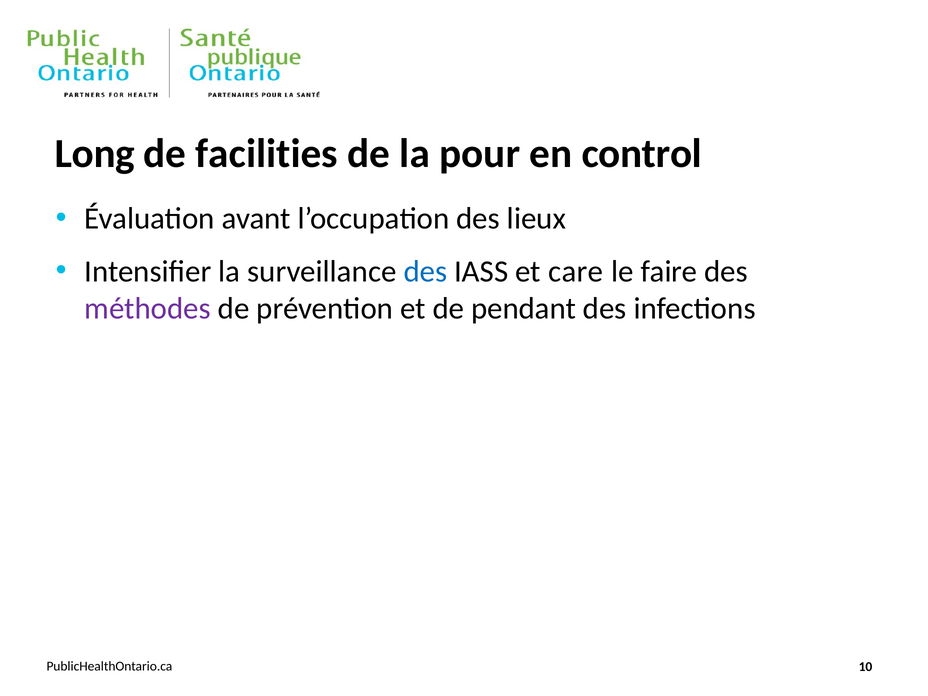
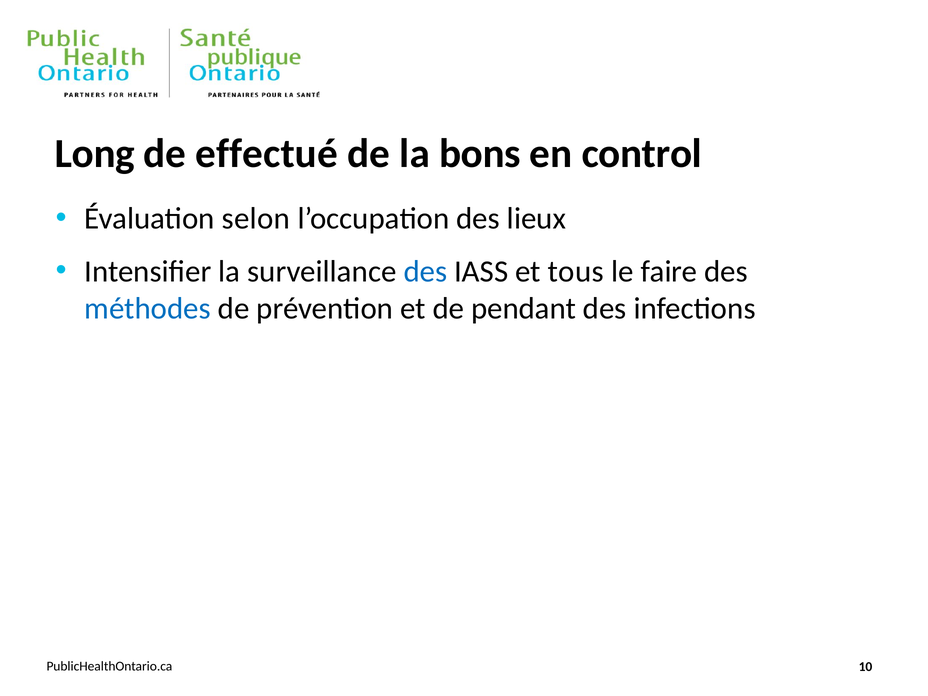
facilities: facilities -> effectué
pour: pour -> bons
avant: avant -> selon
care: care -> tous
méthodes colour: purple -> blue
